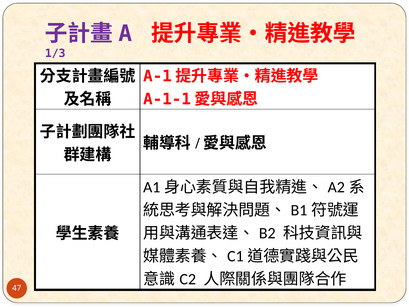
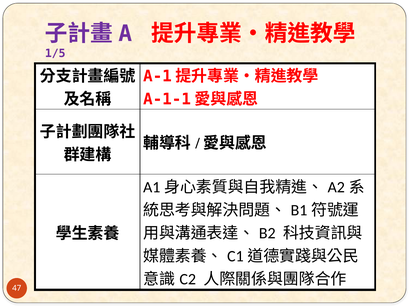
1/3: 1/3 -> 1/5
